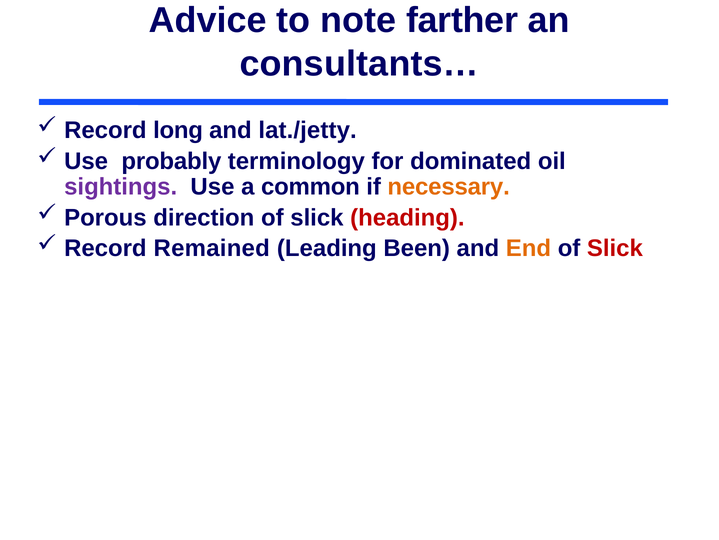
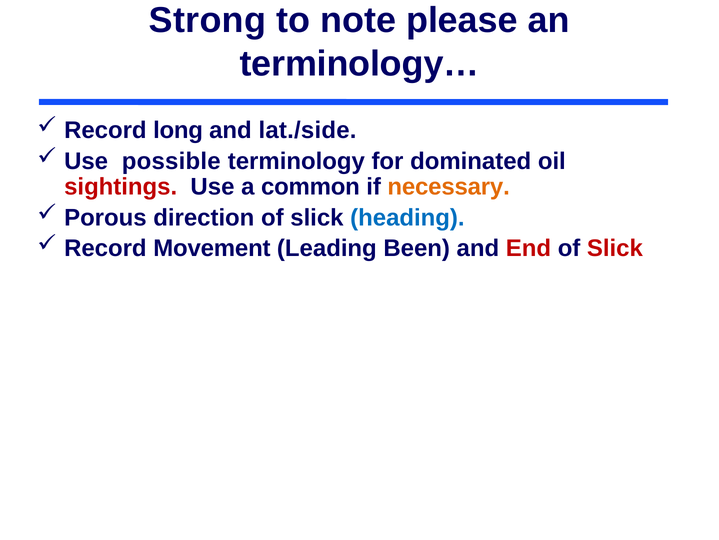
Advice: Advice -> Strong
farther: farther -> please
consultants…: consultants… -> terminology…
lat./jetty: lat./jetty -> lat./side
probably: probably -> possible
sightings colour: purple -> red
heading colour: red -> blue
Remained: Remained -> Movement
End colour: orange -> red
